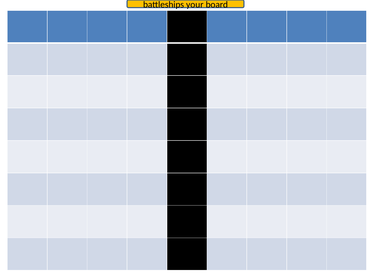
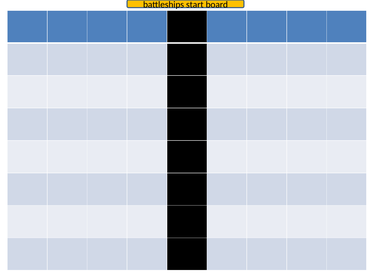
your: your -> start
